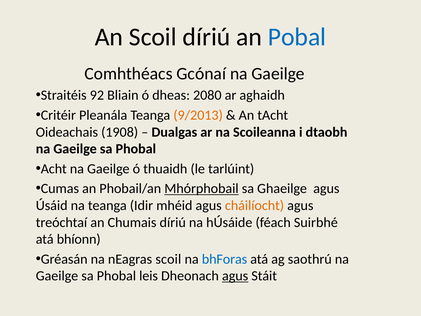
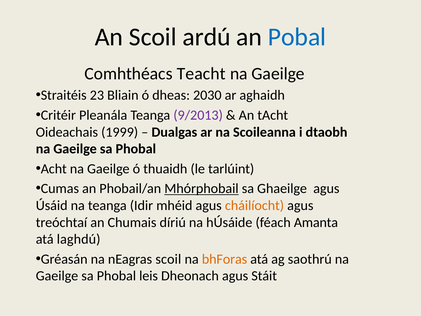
Scoil díriú: díriú -> ardú
Gcónaí: Gcónaí -> Teacht
92: 92 -> 23
2080: 2080 -> 2030
9/2013 colour: orange -> purple
1908: 1908 -> 1999
Suirbhé: Suirbhé -> Amanta
bhíonn: bhíonn -> laghdú
bhForas colour: blue -> orange
agus at (235, 276) underline: present -> none
